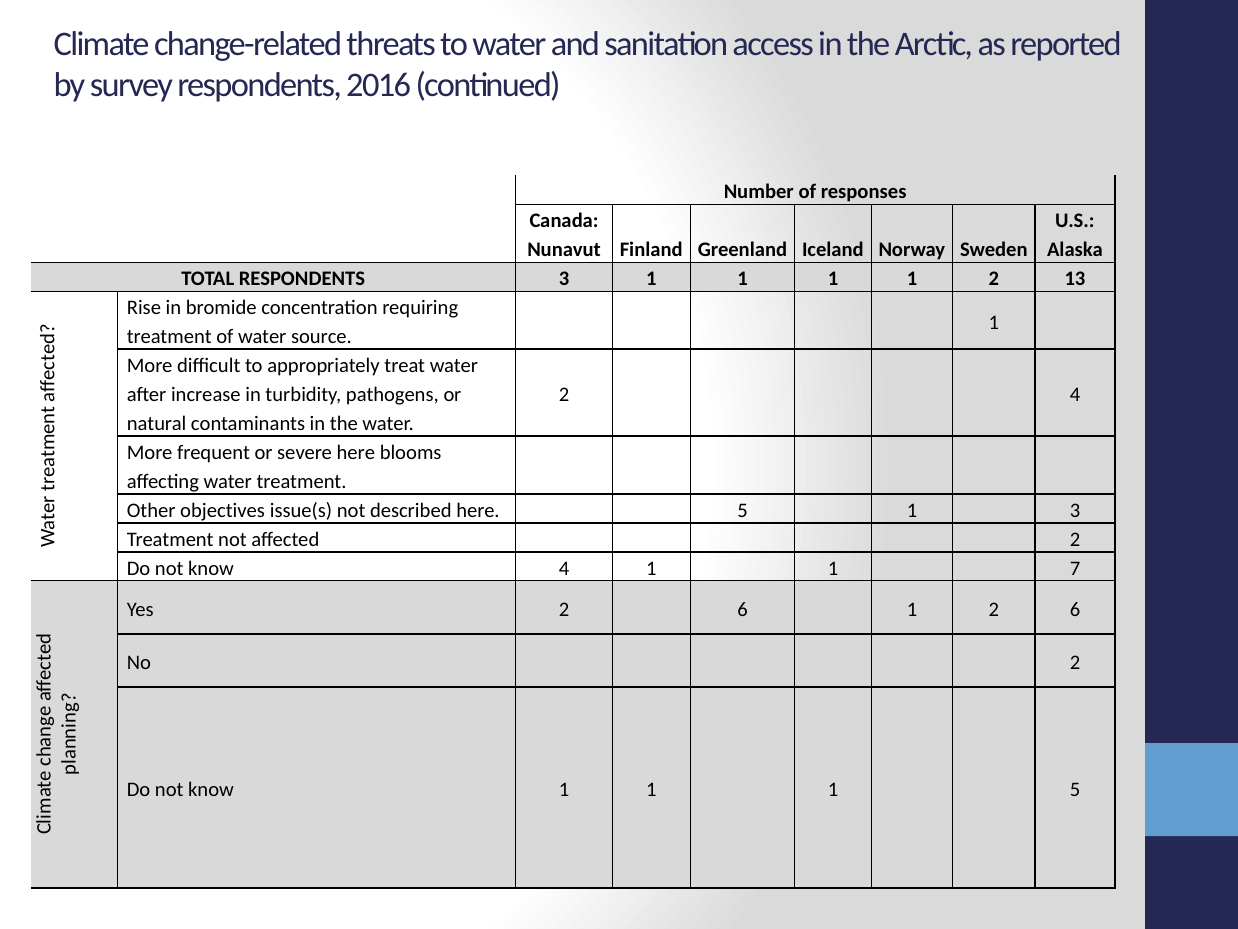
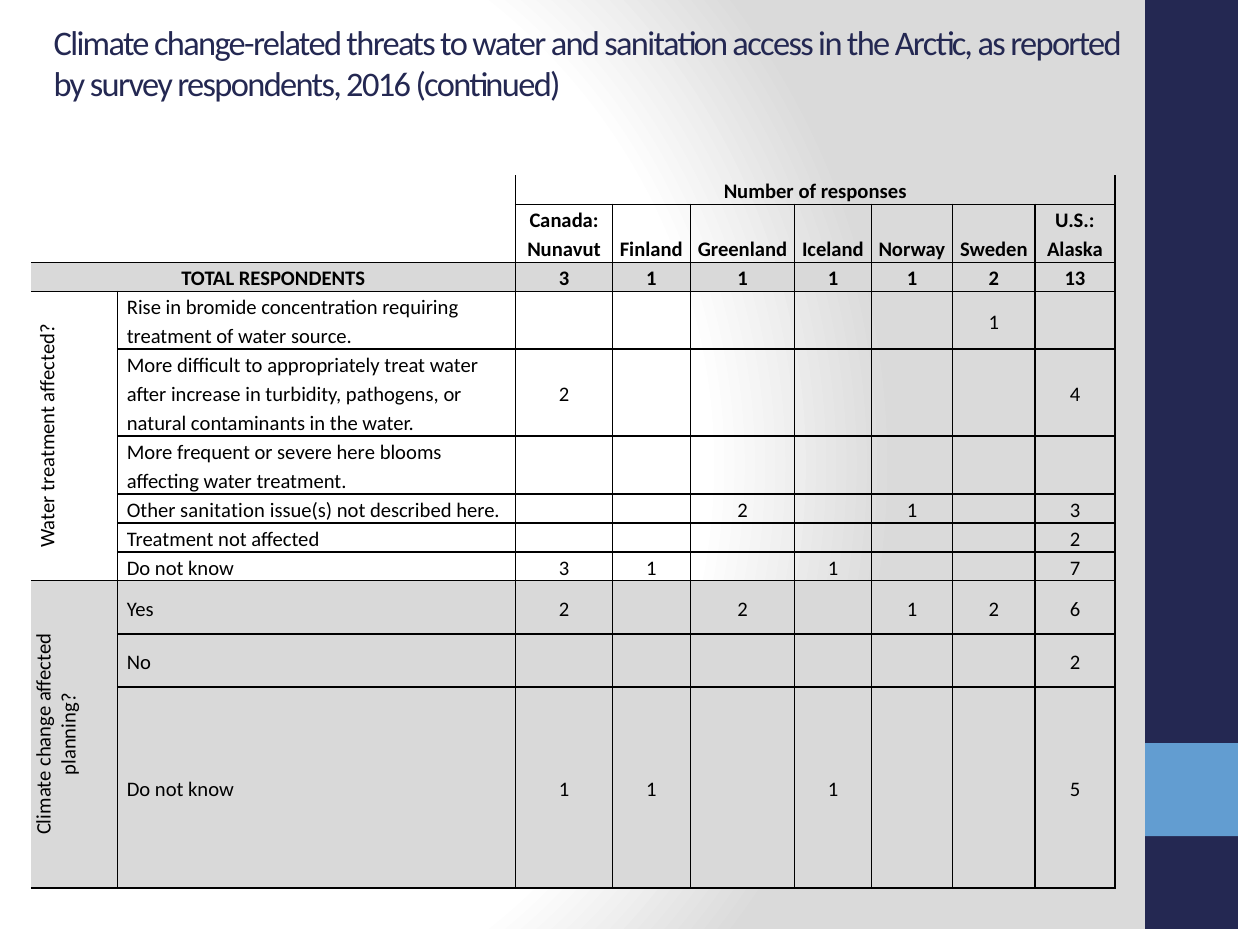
Other objectives: objectives -> sanitation
here 5: 5 -> 2
know 4: 4 -> 3
Yes 2 6: 6 -> 2
